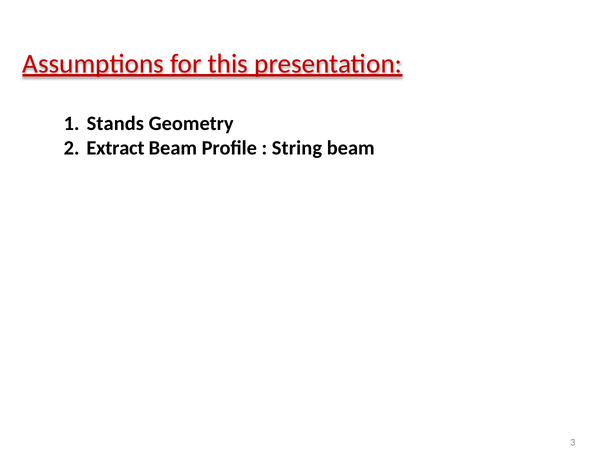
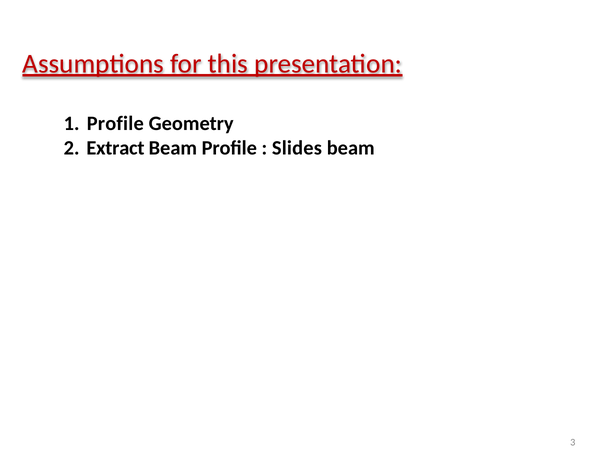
Stands at (115, 124): Stands -> Profile
String: String -> Slides
